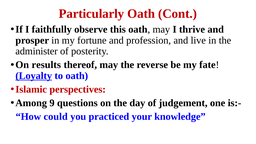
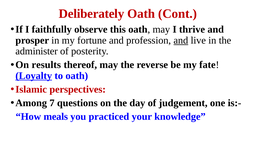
Particularly: Particularly -> Deliberately
and at (181, 40) underline: none -> present
9: 9 -> 7
could: could -> meals
